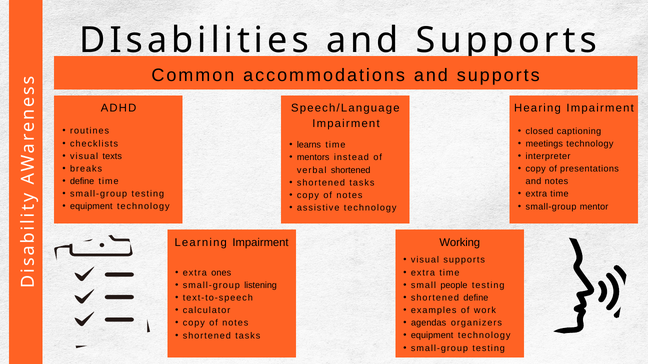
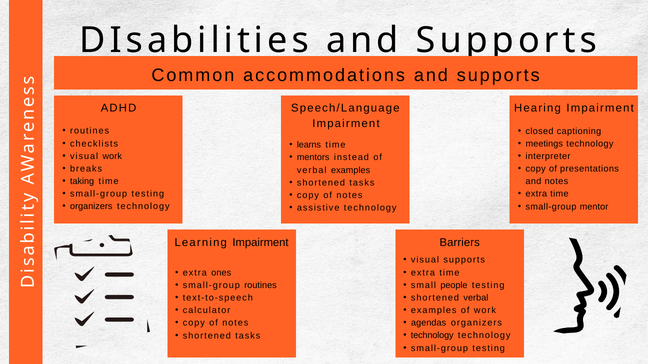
visual texts: texts -> work
verbal shortened: shortened -> examples
define at (82, 182): define -> taking
equipment at (91, 207): equipment -> organizers
Working: Working -> Barriers
small-group listening: listening -> routines
shortened define: define -> verbal
equipment at (432, 336): equipment -> technology
